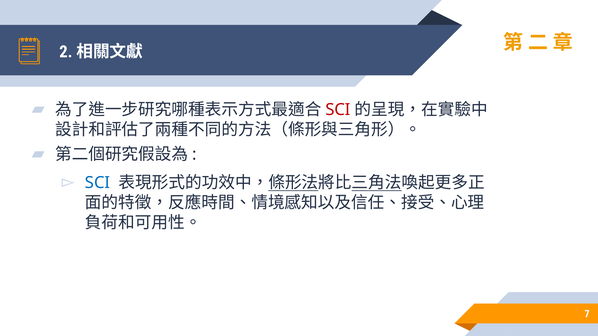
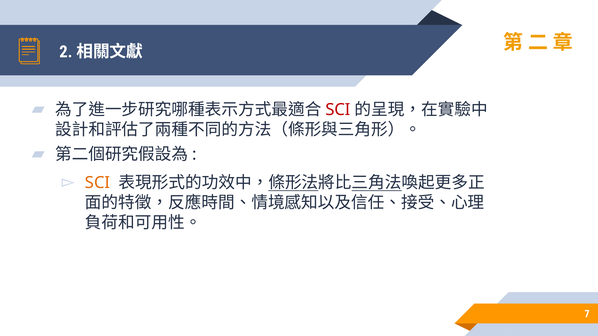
SCI at (98, 183) colour: blue -> orange
